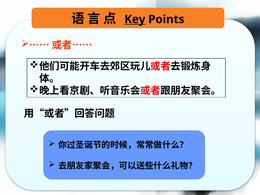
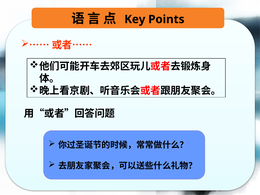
Key underline: present -> none
